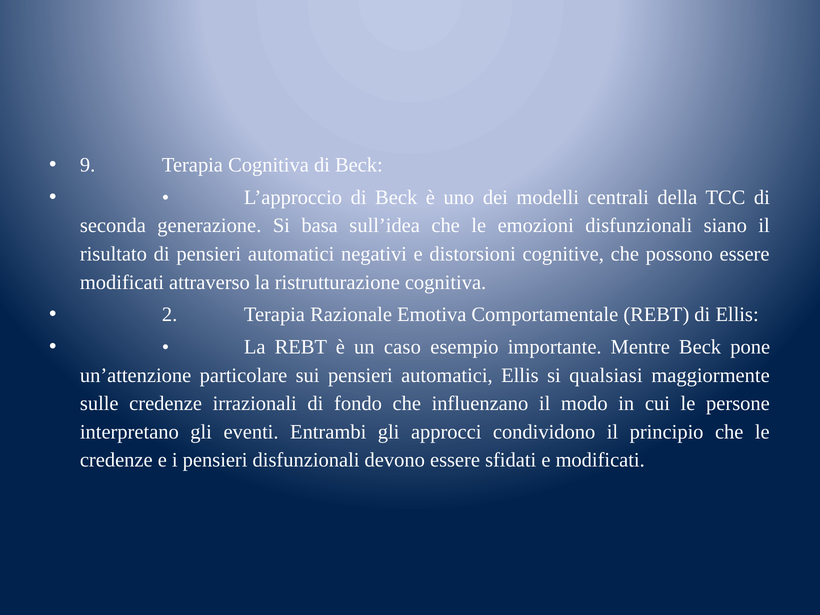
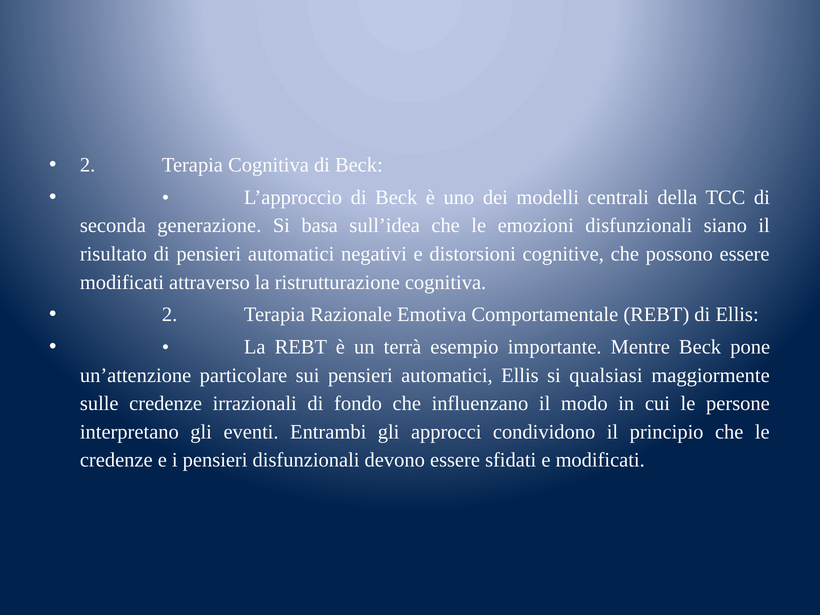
9 at (88, 165): 9 -> 2
caso: caso -> terrà
